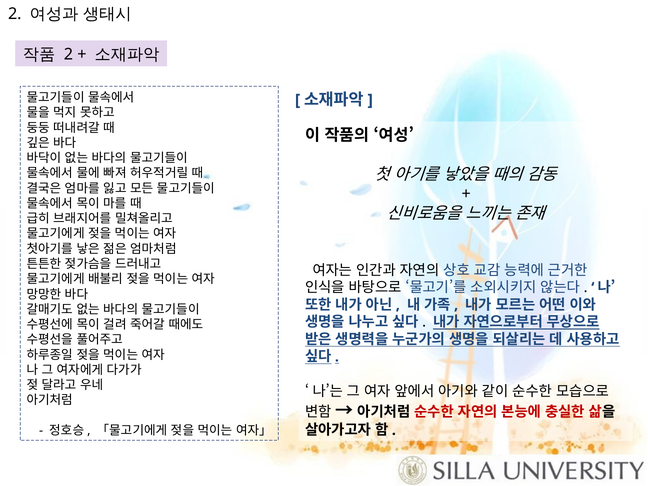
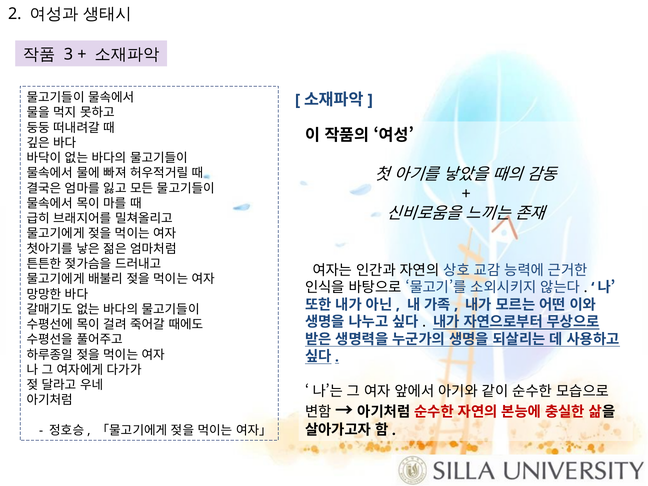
2 at (68, 55): 2 -> 3
